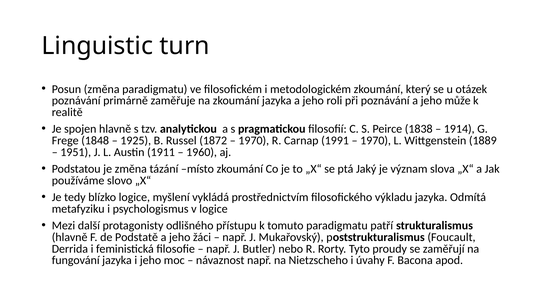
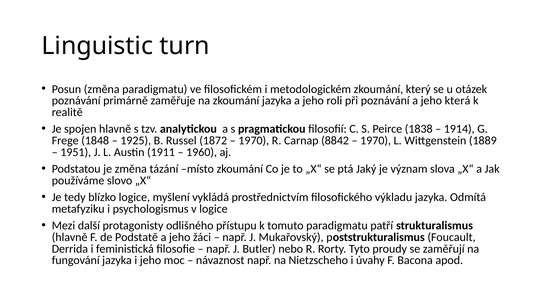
může: může -> která
1991: 1991 -> 8842
